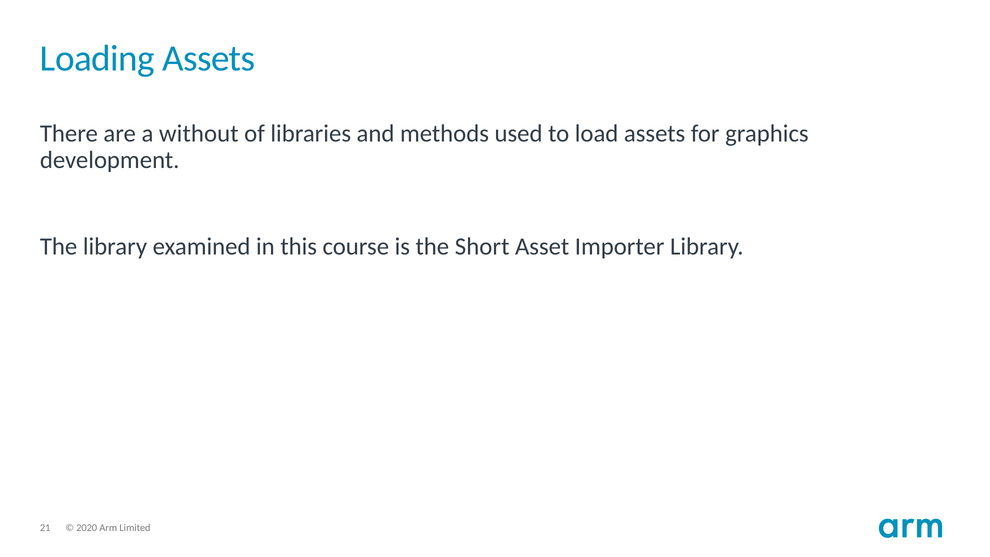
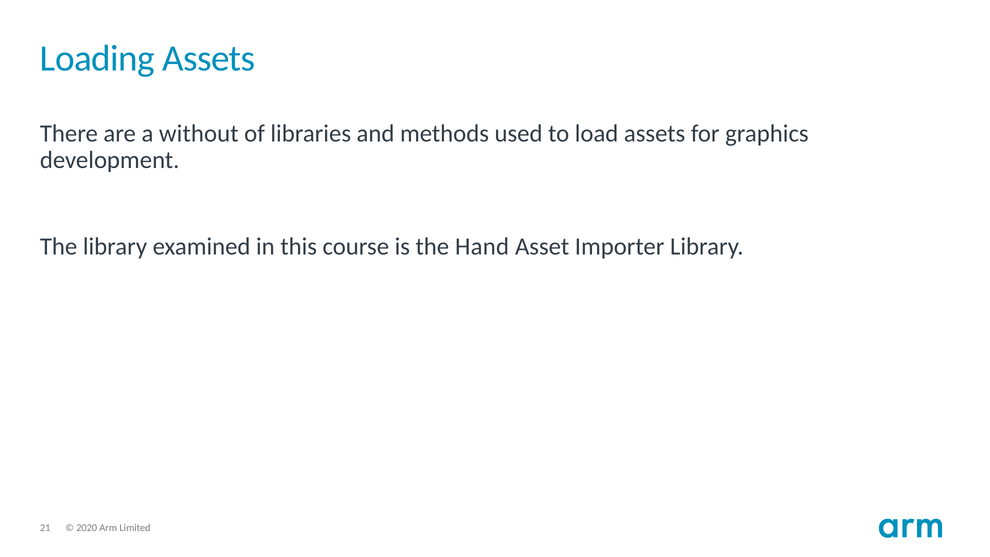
Short: Short -> Hand
